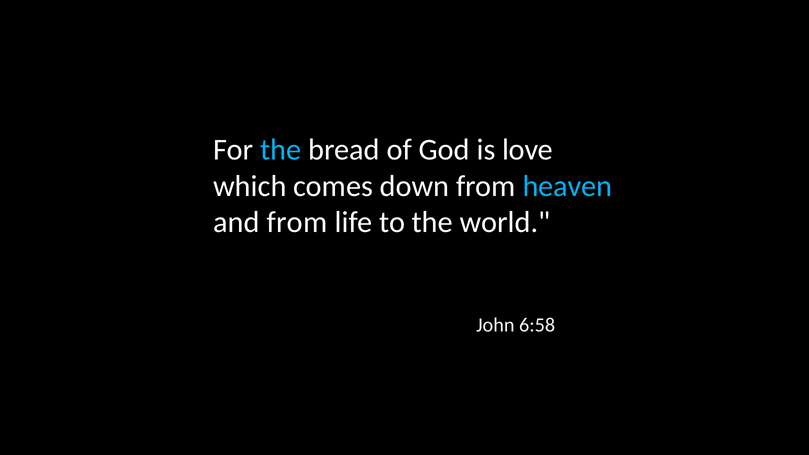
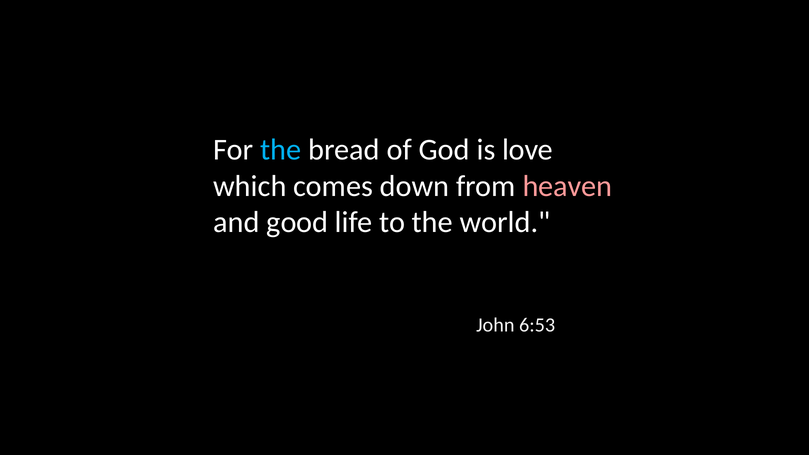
heaven colour: light blue -> pink
and from: from -> good
6:58: 6:58 -> 6:53
